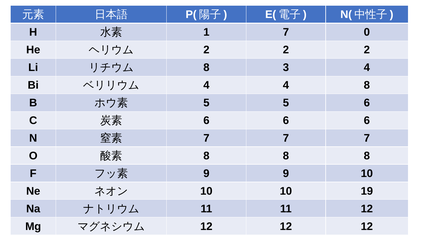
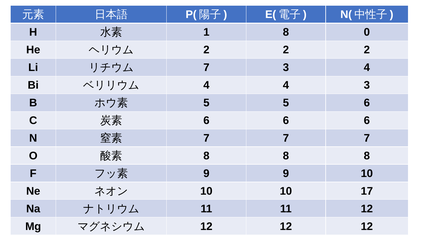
1 7: 7 -> 8
8 at (206, 67): 8 -> 7
4 8: 8 -> 3
19: 19 -> 17
